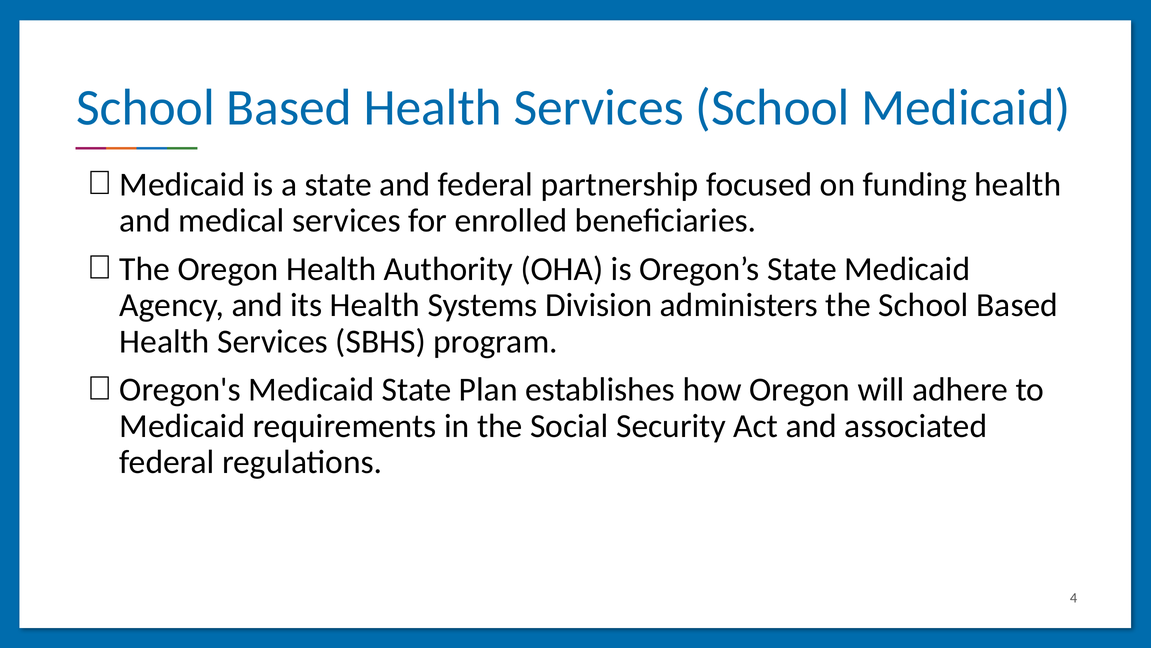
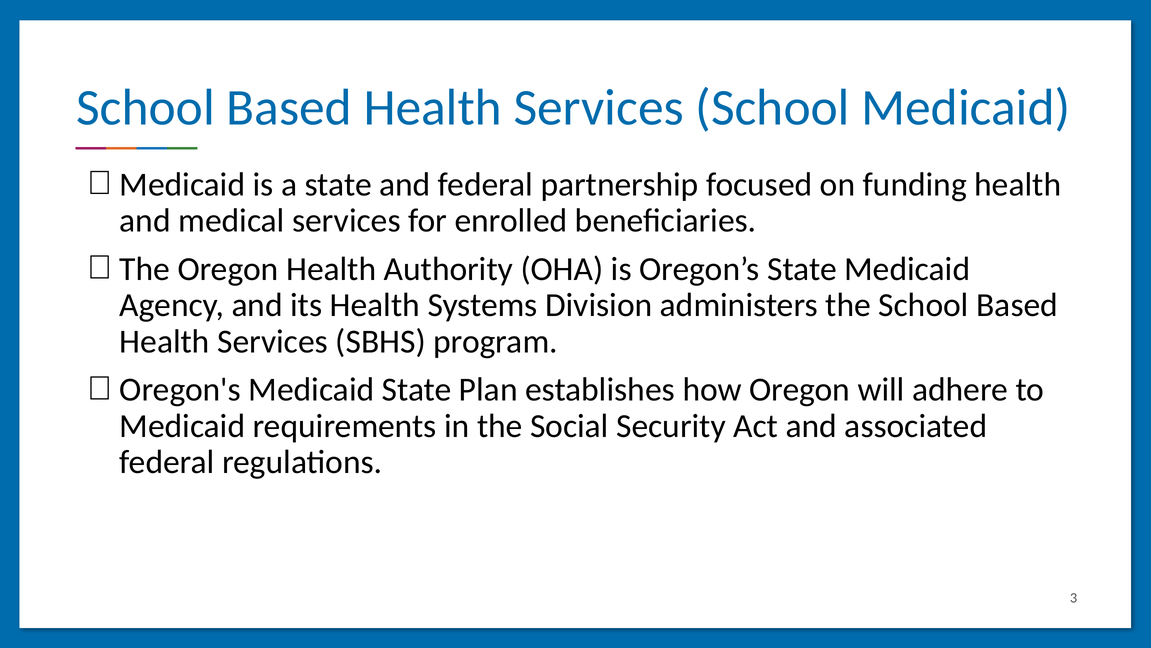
4: 4 -> 3
